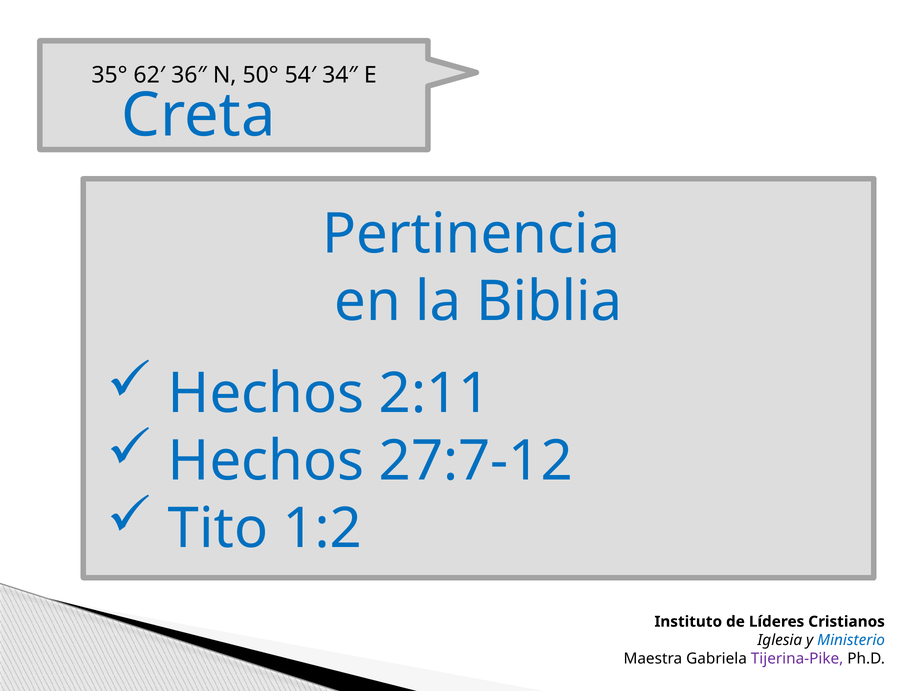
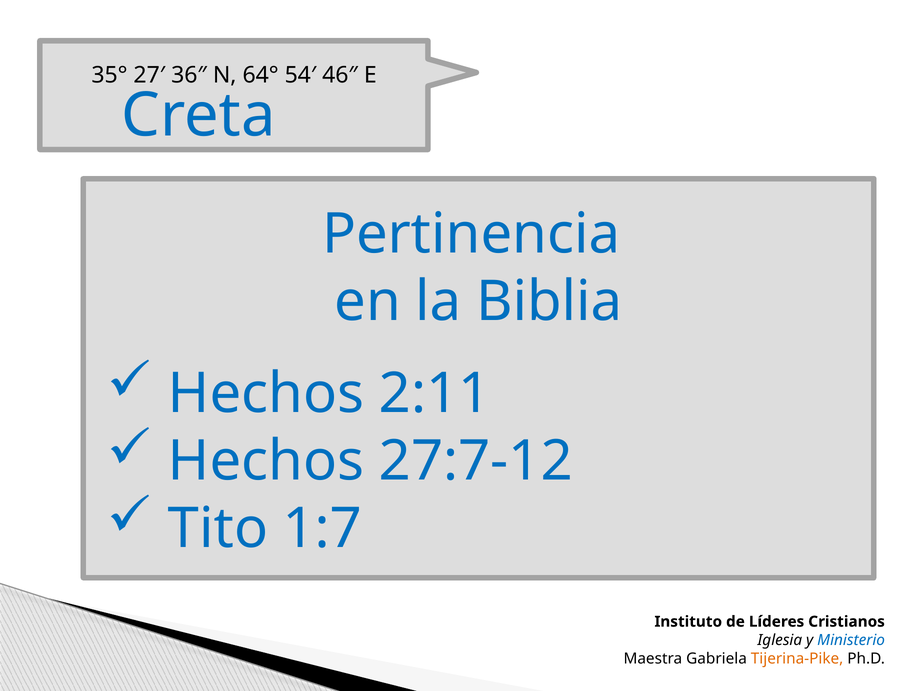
62′: 62′ -> 27′
50°: 50° -> 64°
34″: 34″ -> 46″
1:2: 1:2 -> 1:7
Tijerina-Pike colour: purple -> orange
